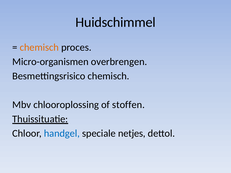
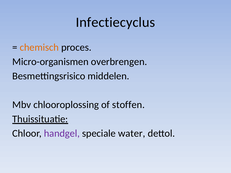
Huidschimmel: Huidschimmel -> Infectiecyclus
Besmettingsrisico chemisch: chemisch -> middelen
handgel colour: blue -> purple
netjes: netjes -> water
